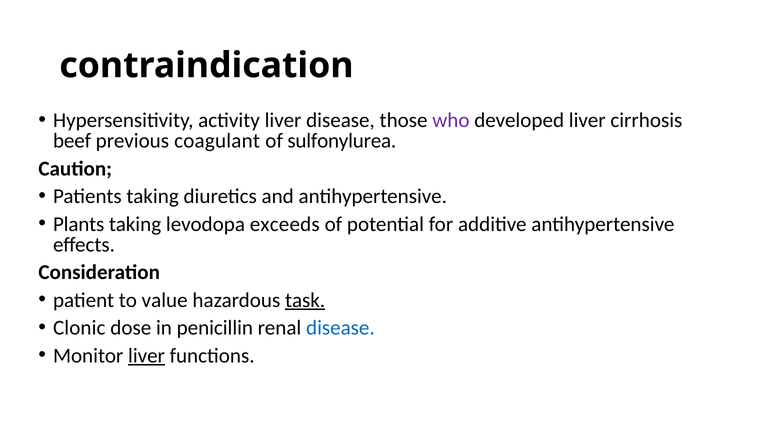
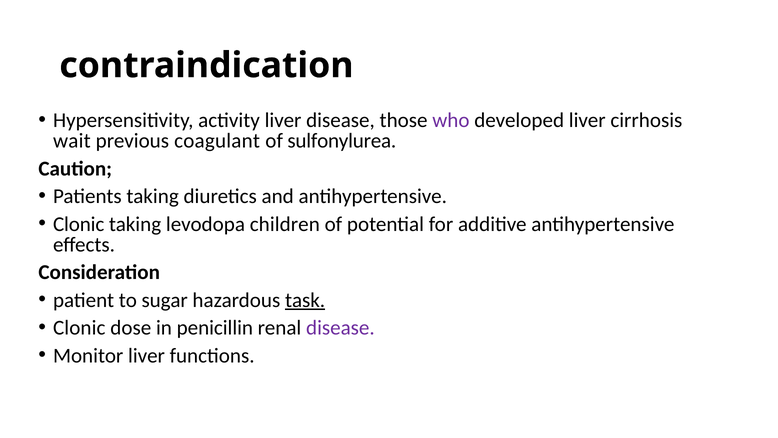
beef: beef -> wait
Plants at (79, 224): Plants -> Clonic
exceeds: exceeds -> children
value: value -> sugar
disease at (340, 328) colour: blue -> purple
liver at (147, 355) underline: present -> none
